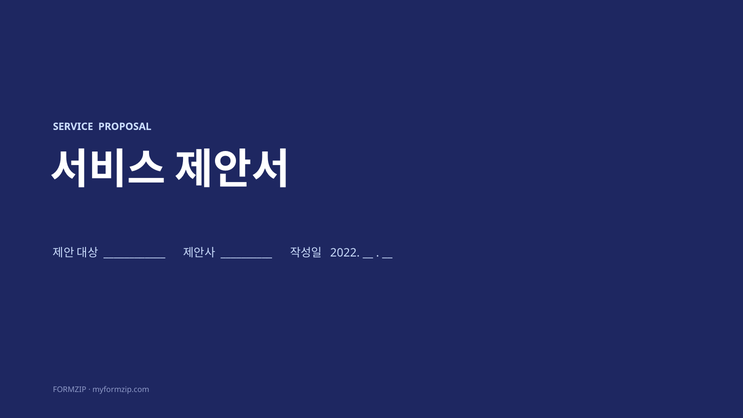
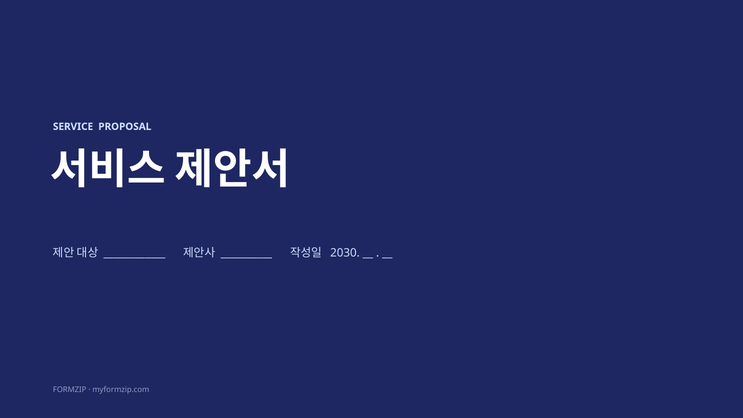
2022: 2022 -> 2030
